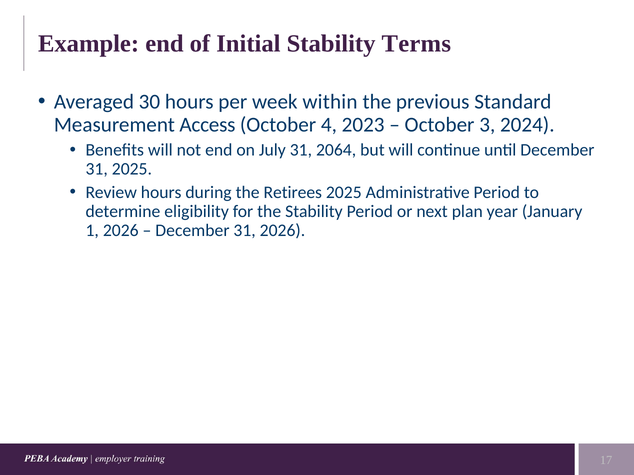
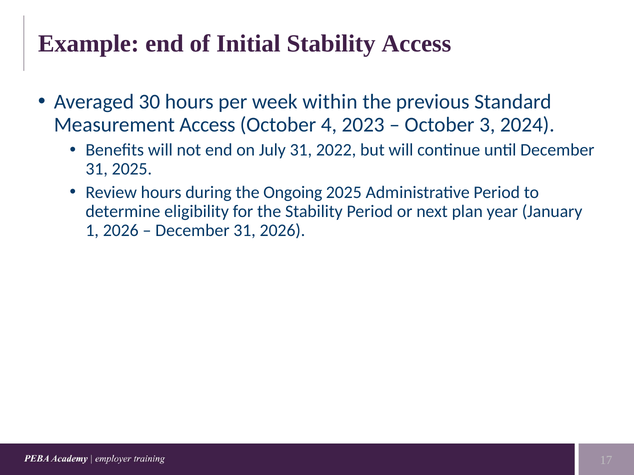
Stability Terms: Terms -> Access
2064: 2064 -> 2022
Retirees: Retirees -> Ongoing
